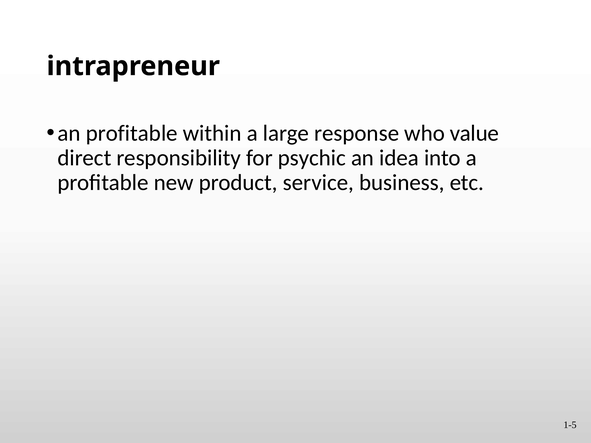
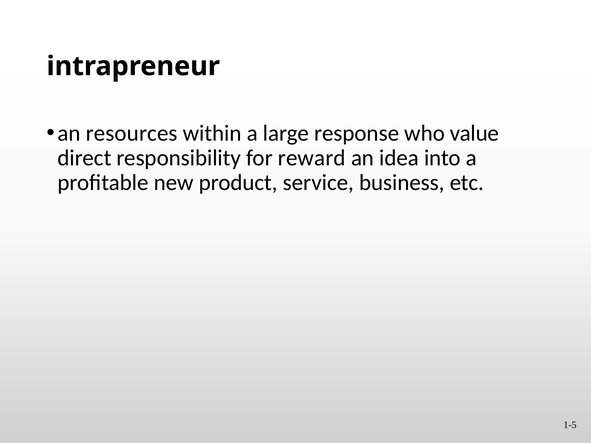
an profitable: profitable -> resources
psychic: psychic -> reward
